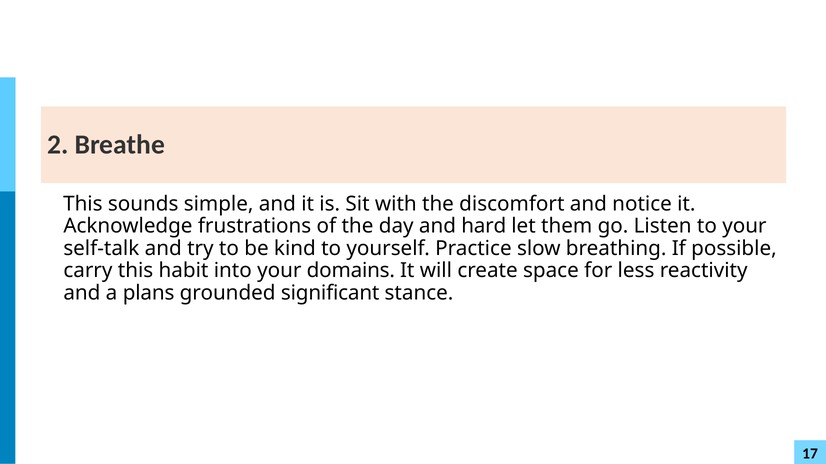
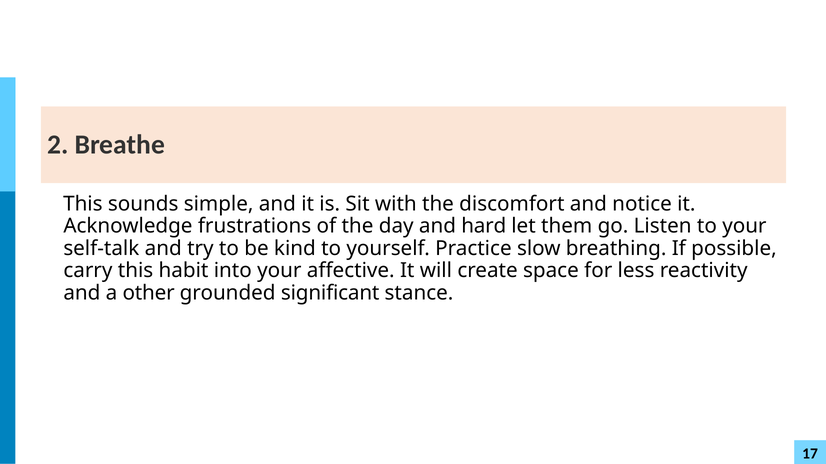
domains: domains -> affective
plans: plans -> other
